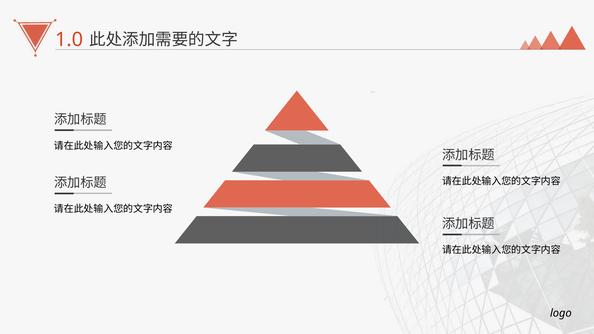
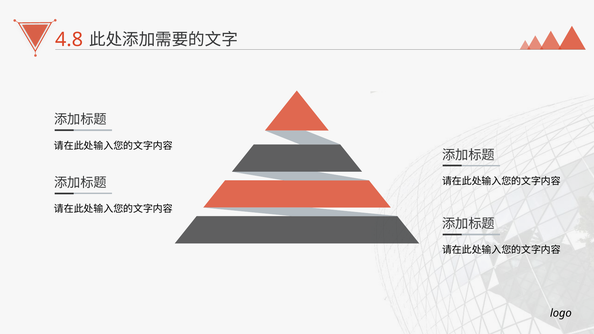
1.0: 1.0 -> 4.8
